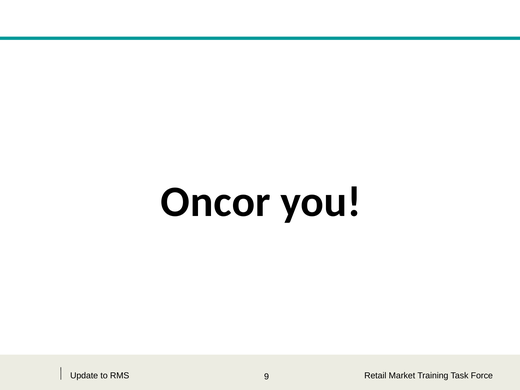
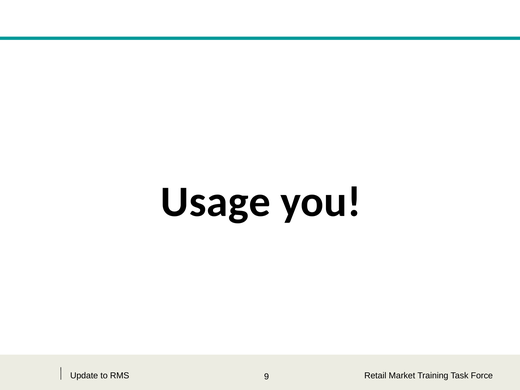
Oncor: Oncor -> Usage
